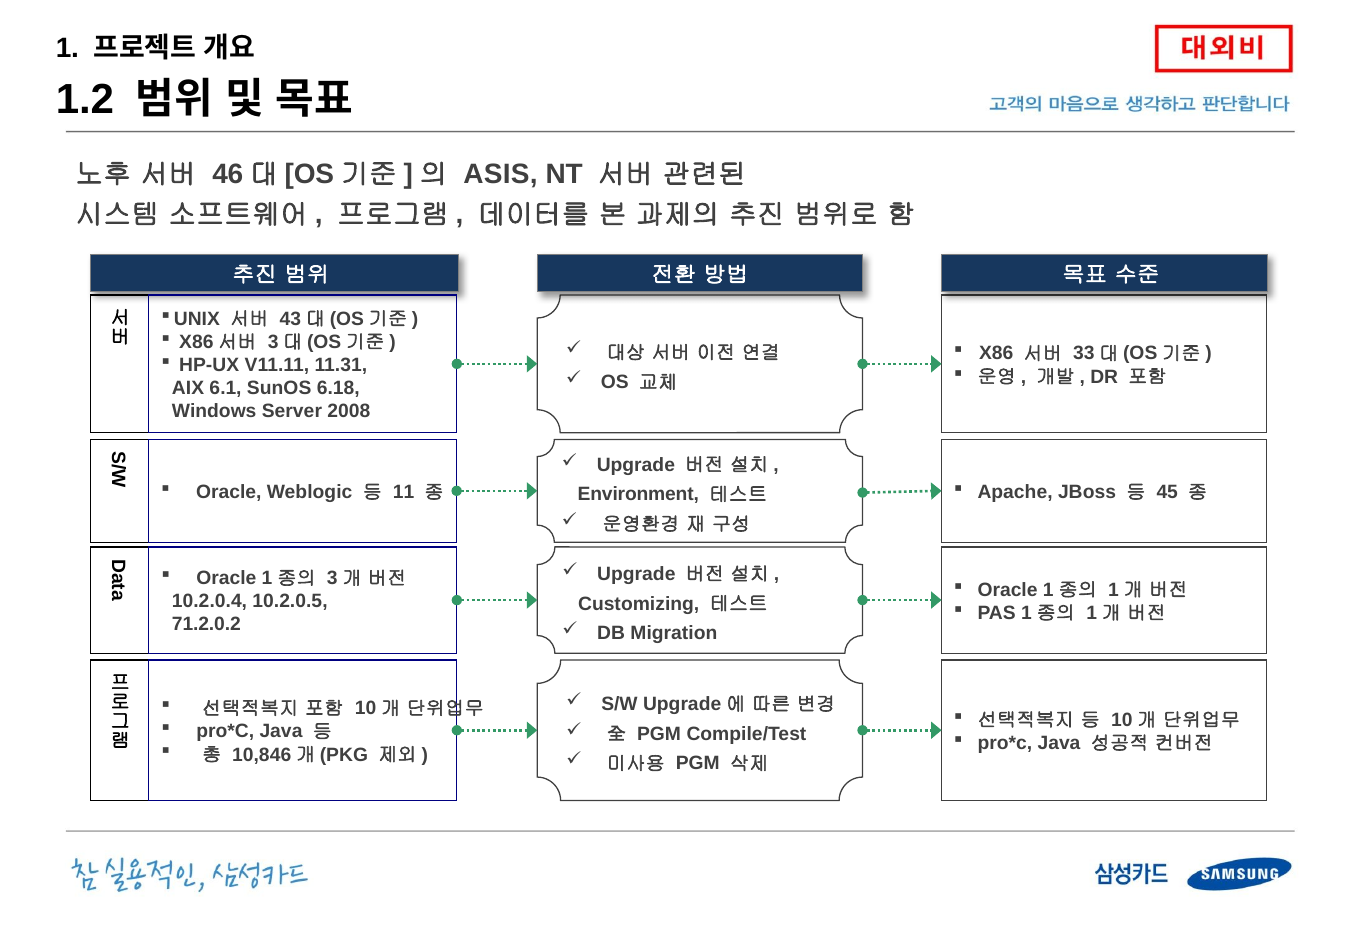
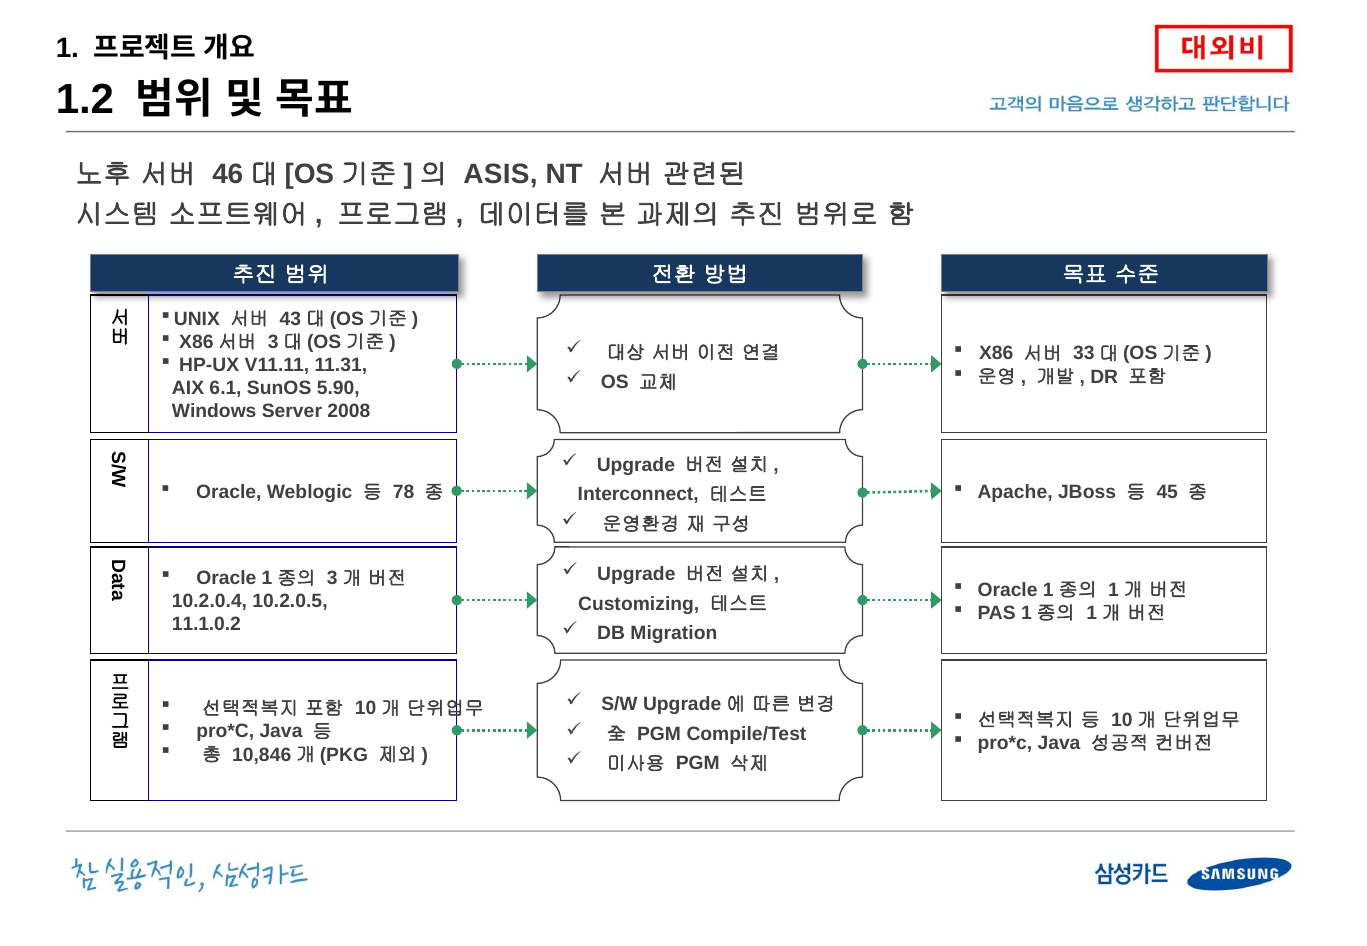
6.18: 6.18 -> 5.90
11: 11 -> 78
Environment: Environment -> Interconnect
71.2.0.2: 71.2.0.2 -> 11.1.0.2
